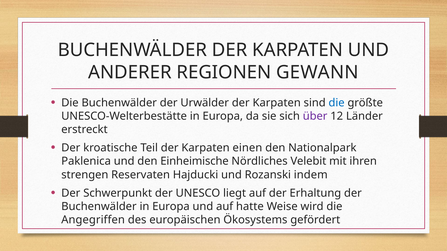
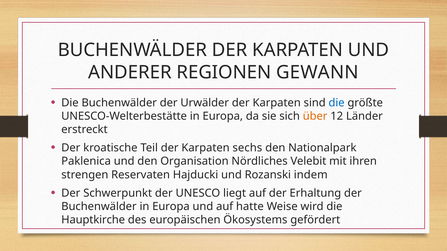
über colour: purple -> orange
einen: einen -> sechs
Einheimische: Einheimische -> Organisation
Angegriffen: Angegriffen -> Hauptkirche
